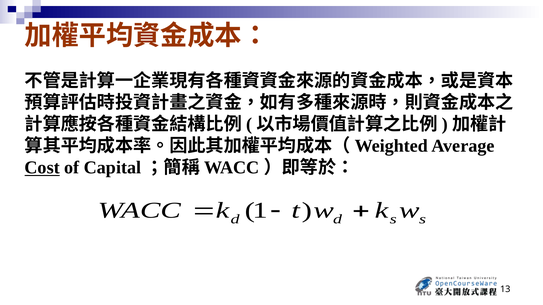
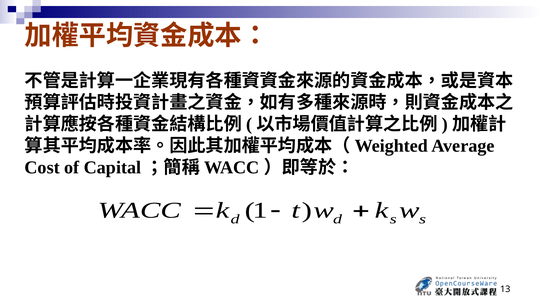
Cost underline: present -> none
